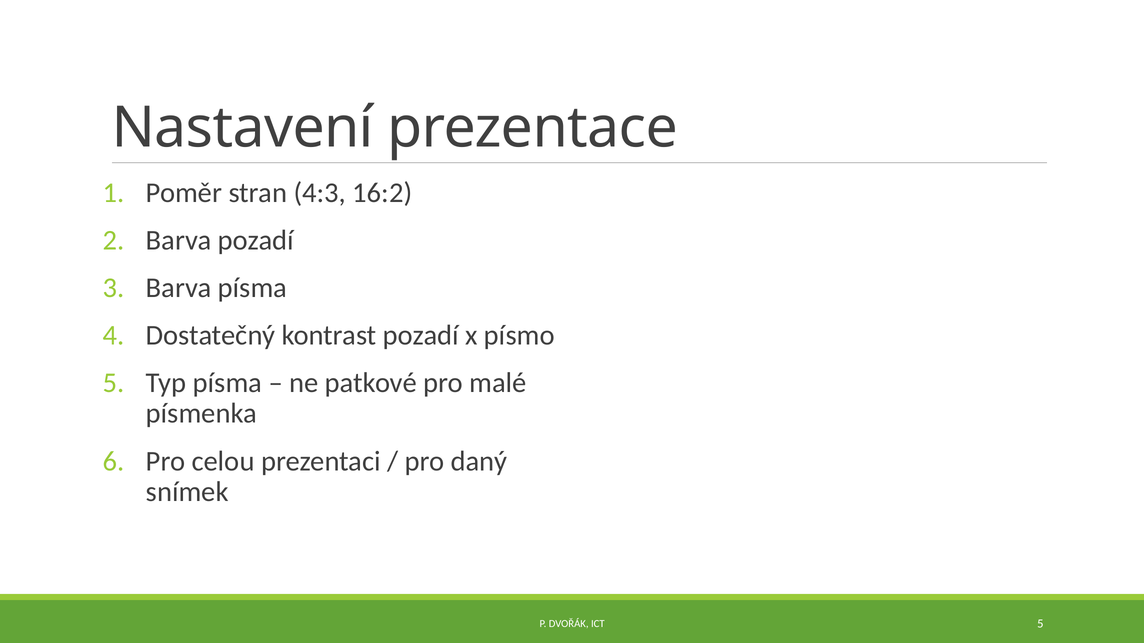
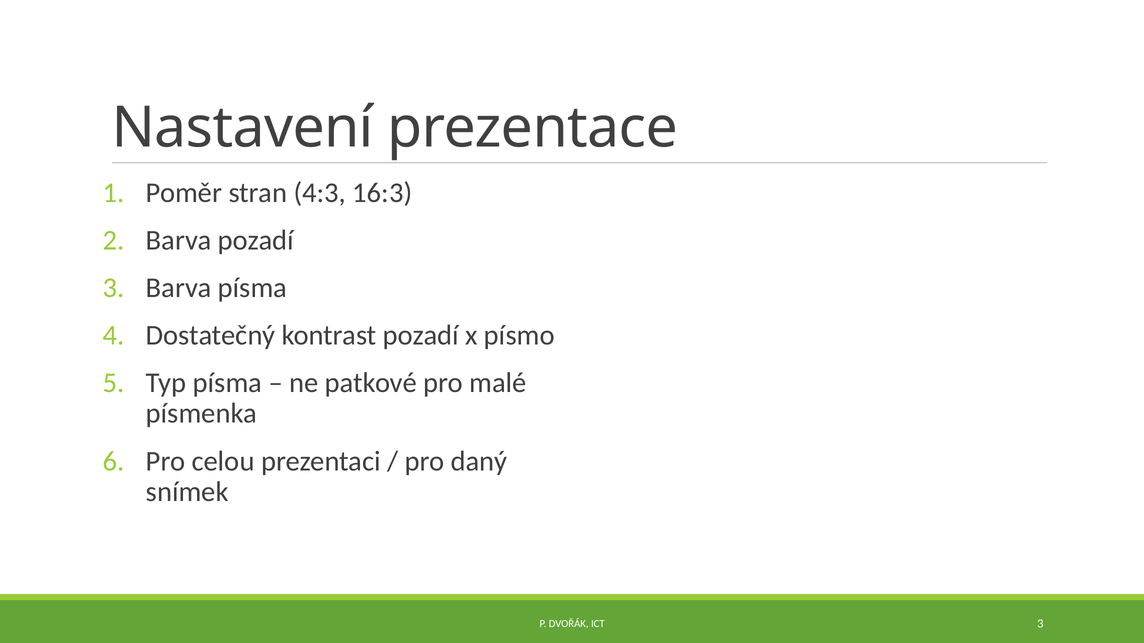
16:2: 16:2 -> 16:3
ICT 5: 5 -> 3
